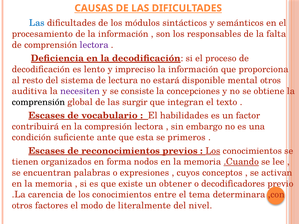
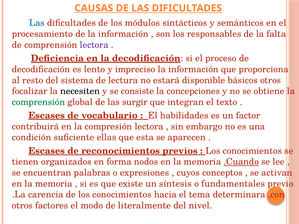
mental: mental -> básicos
auditiva: auditiva -> focalizar
necesiten colour: purple -> black
comprensión at (38, 102) colour: black -> green
ante: ante -> ellas
primeros: primeros -> aparecen
Los at (213, 151) underline: present -> none
obtener: obtener -> síntesis
decodificadores: decodificadores -> fundamentales
entre: entre -> hacia
